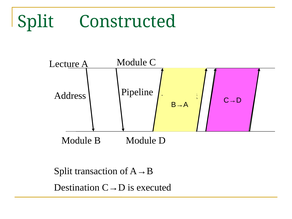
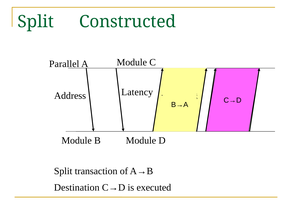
Lecture: Lecture -> Parallel
Pipeline: Pipeline -> Latency
